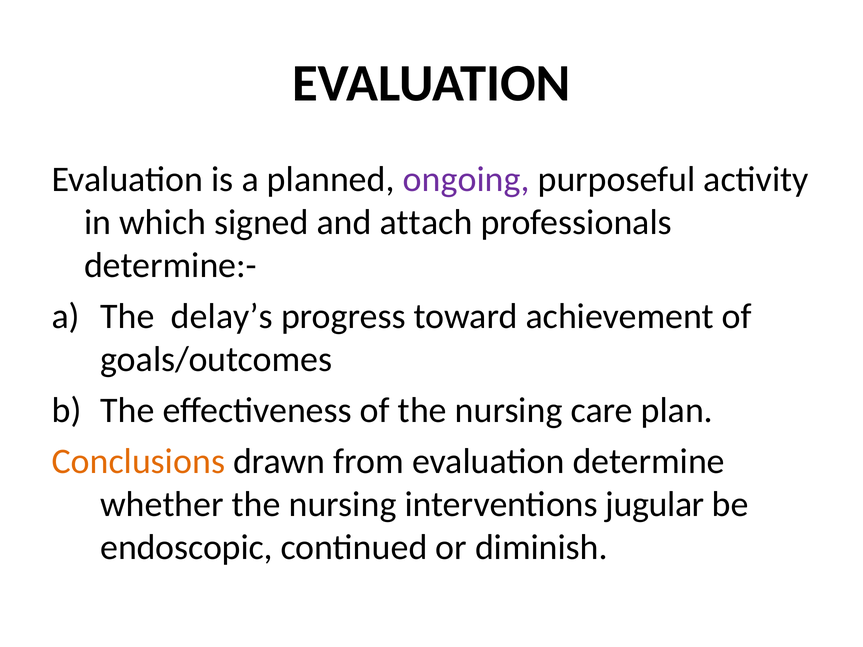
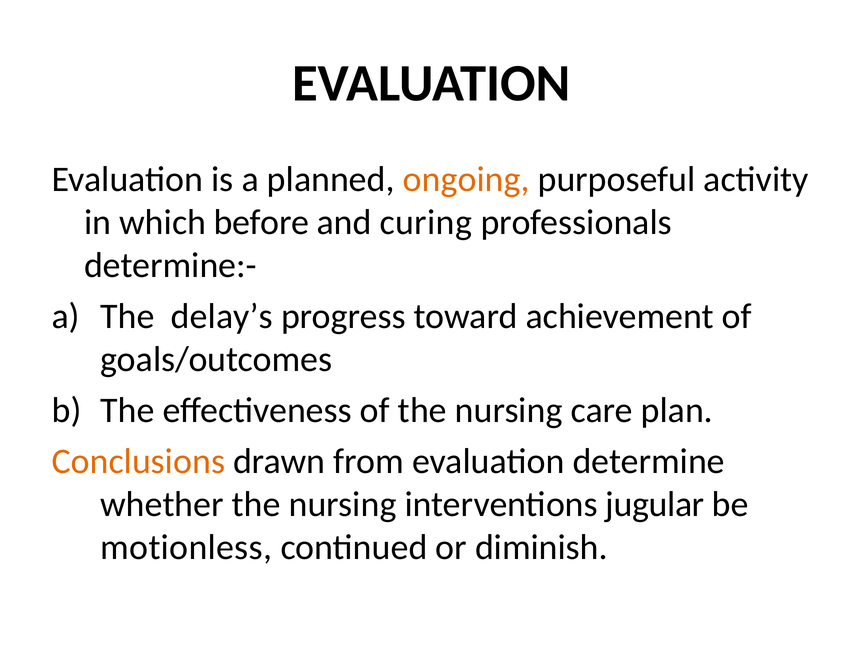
ongoing colour: purple -> orange
signed: signed -> before
attach: attach -> curing
endoscopic: endoscopic -> motionless
